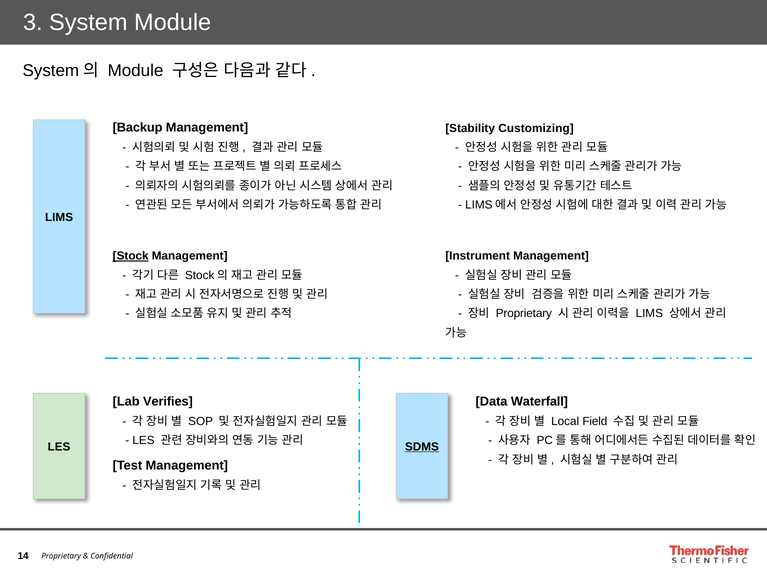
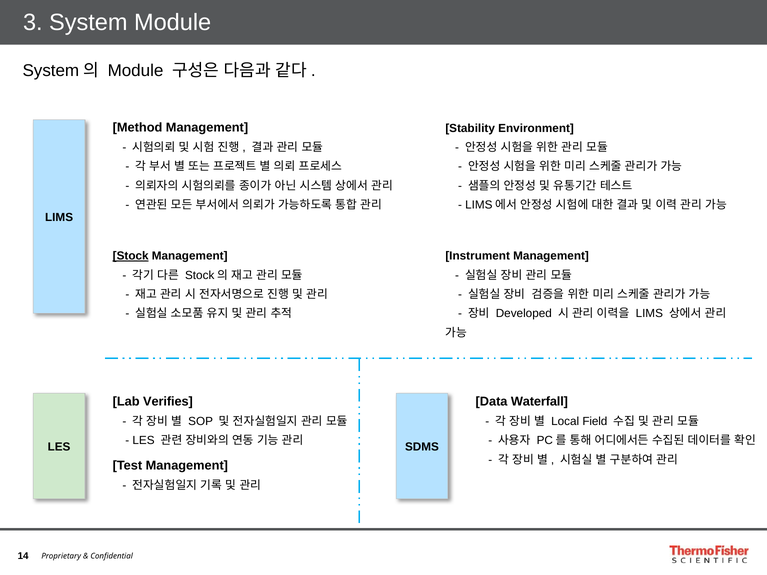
Backup: Backup -> Method
Customizing: Customizing -> Environment
Proprietary at (524, 314): Proprietary -> Developed
SDMS underline: present -> none
